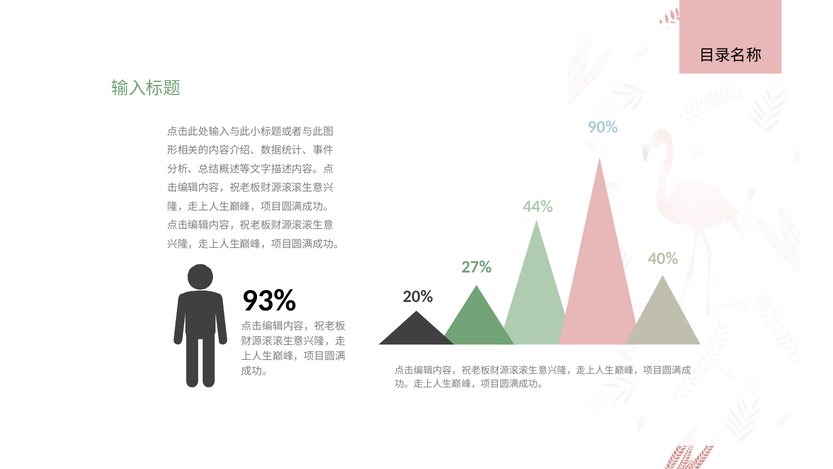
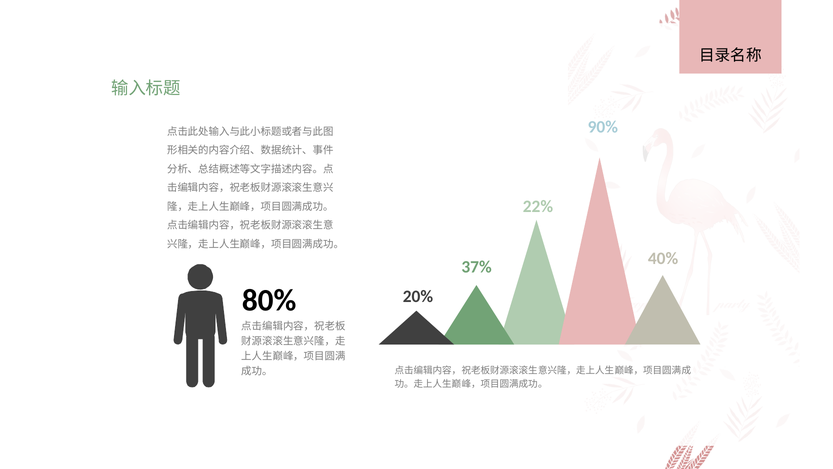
44%: 44% -> 22%
27%: 27% -> 37%
93%: 93% -> 80%
